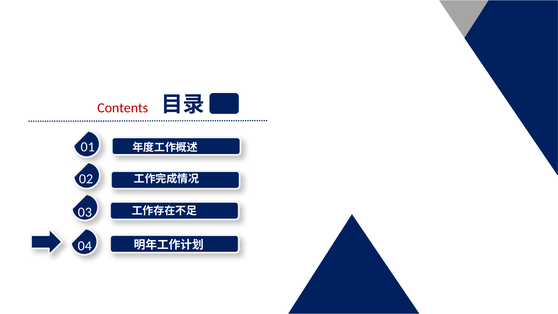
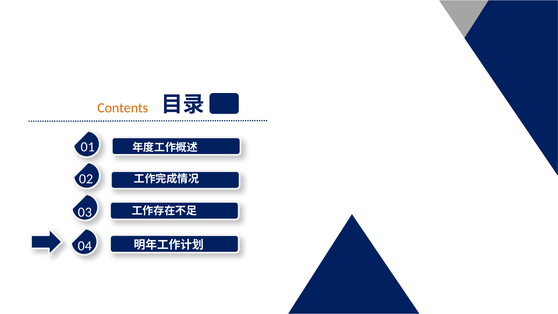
Contents colour: red -> orange
